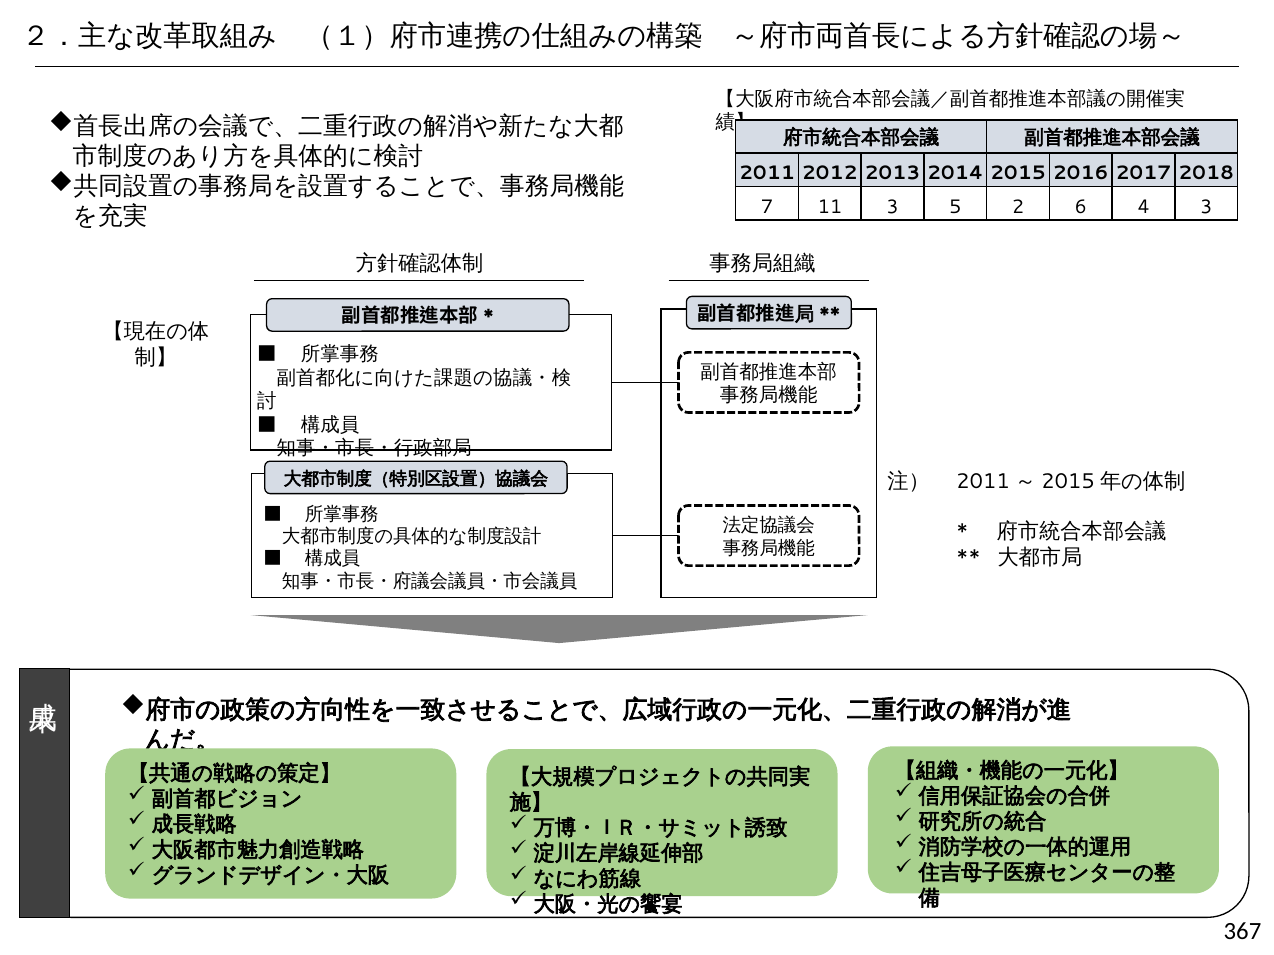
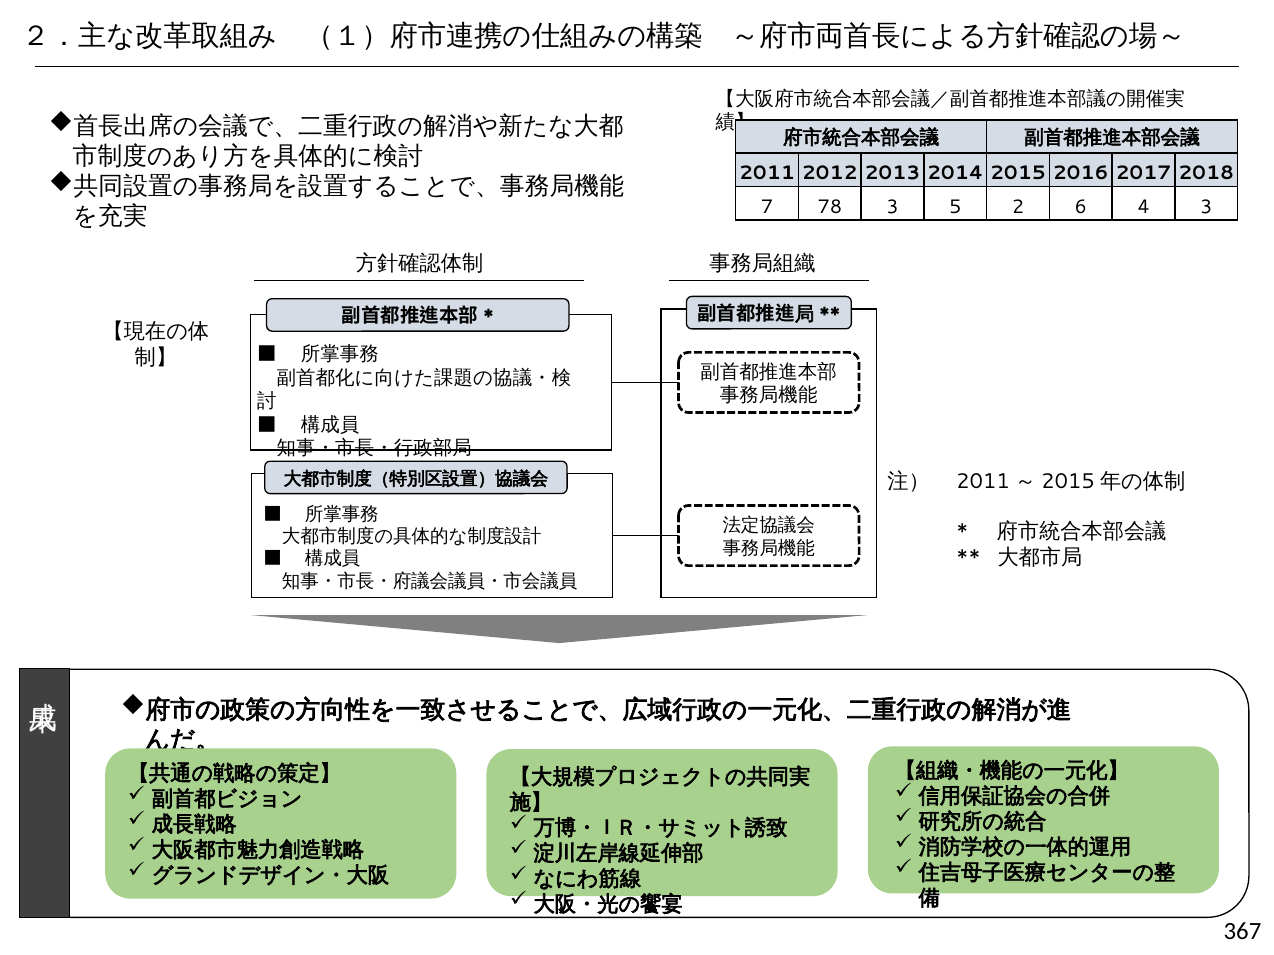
11: 11 -> 78
